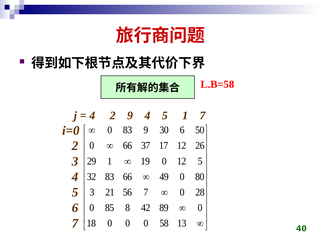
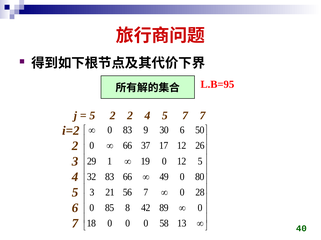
L.B=58: L.B=58 -> L.B=95
4 at (92, 116): 4 -> 5
2 9: 9 -> 2
5 1: 1 -> 7
i=0: i=0 -> i=2
